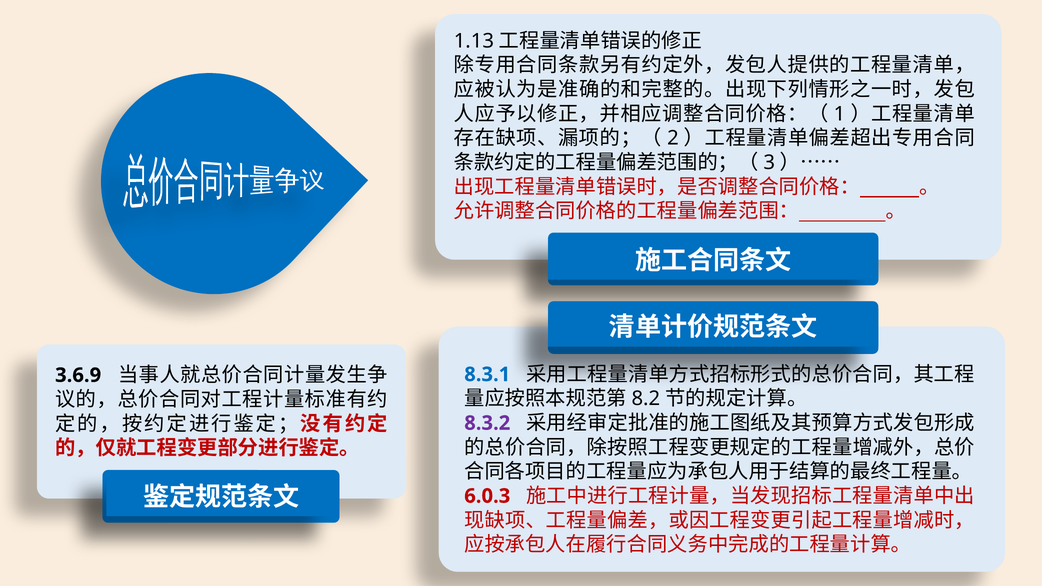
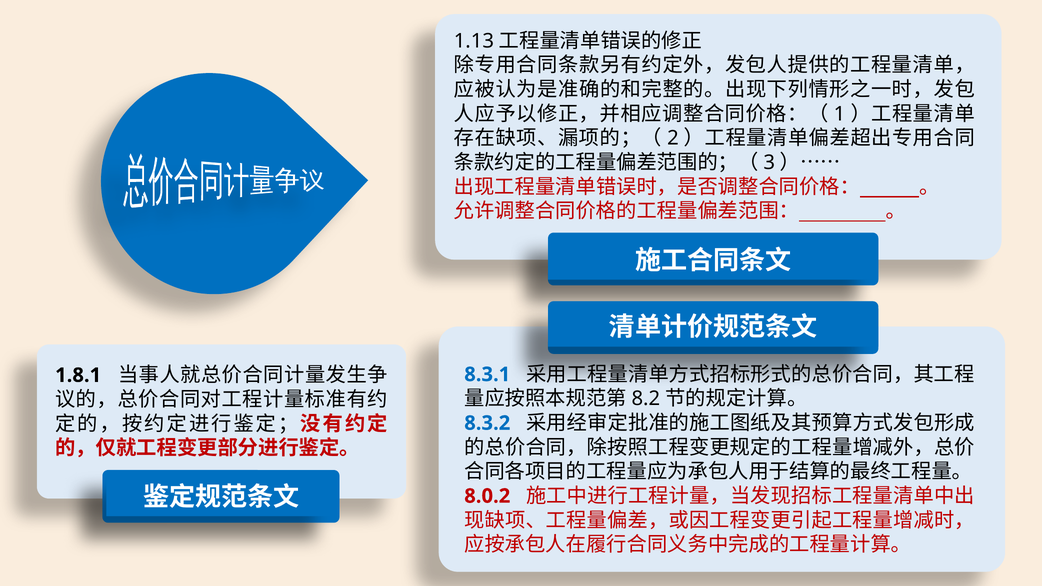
3.6.9: 3.6.9 -> 1.8.1
8.3.2 colour: purple -> blue
6.0.3: 6.0.3 -> 8.0.2
